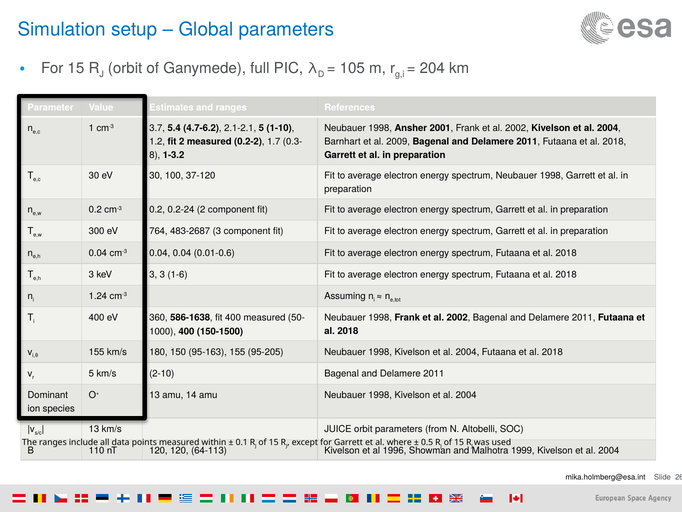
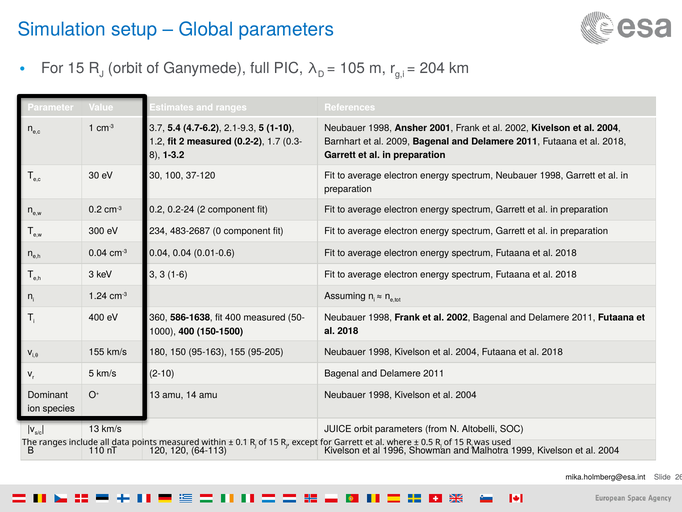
2.1-2.1: 2.1-2.1 -> 2.1-9.3
764: 764 -> 234
483-2687 3: 3 -> 0
